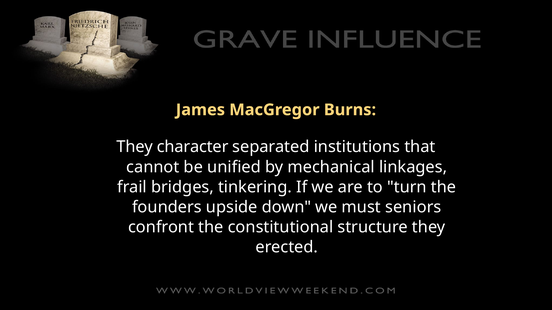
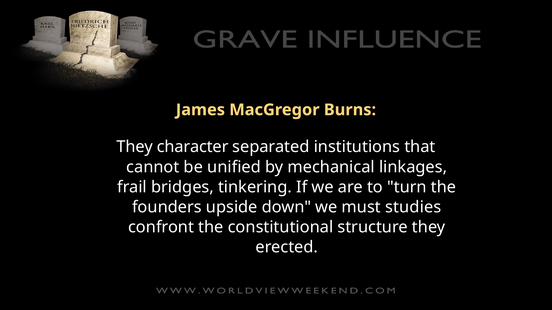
seniors: seniors -> studies
